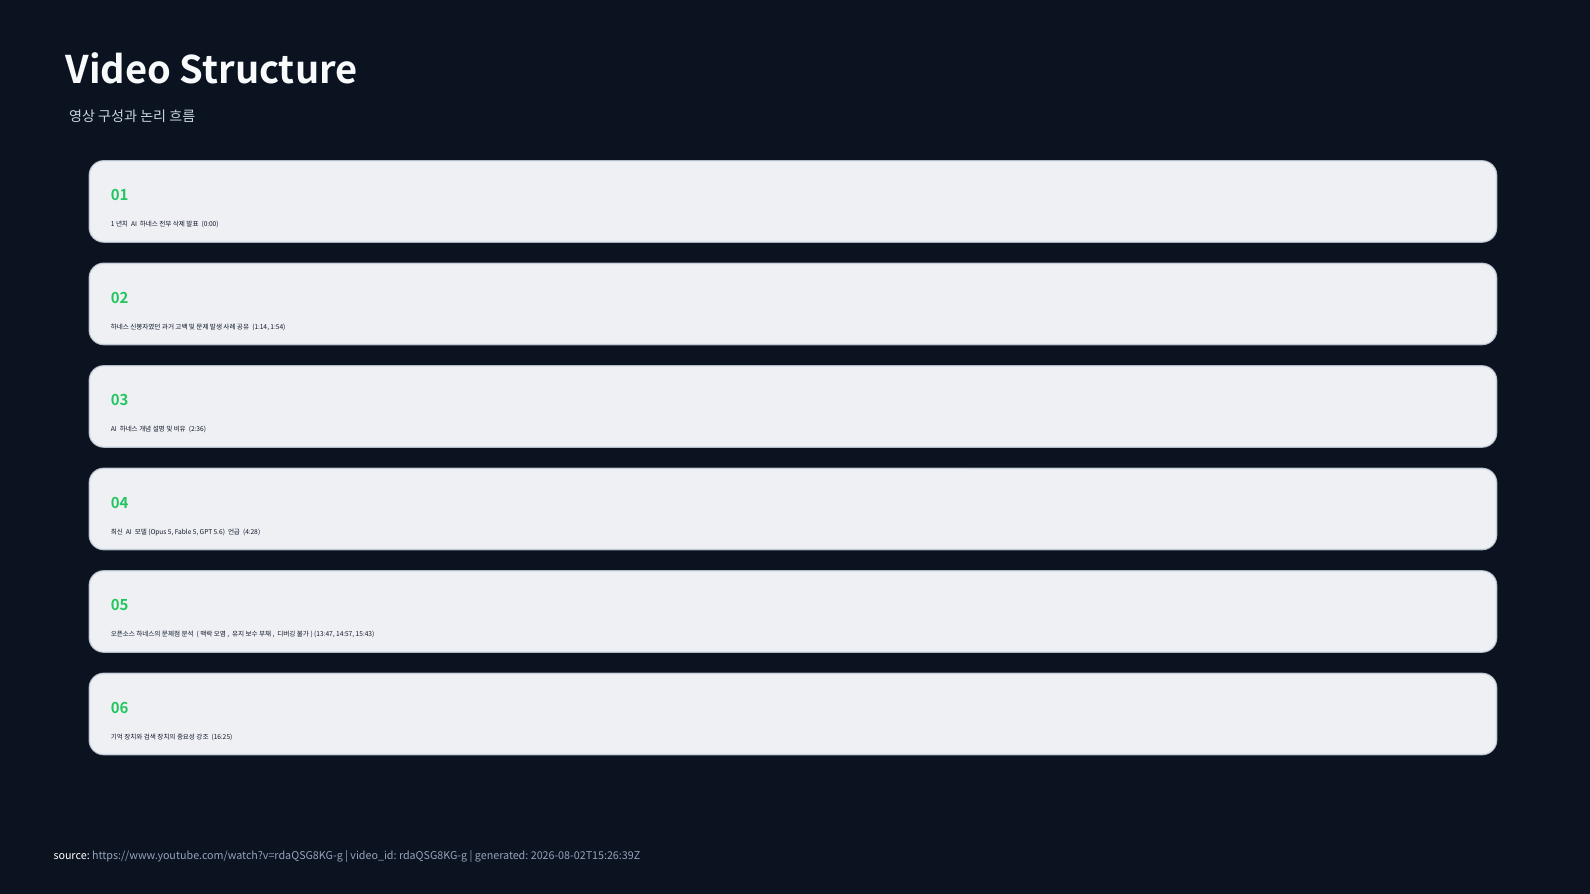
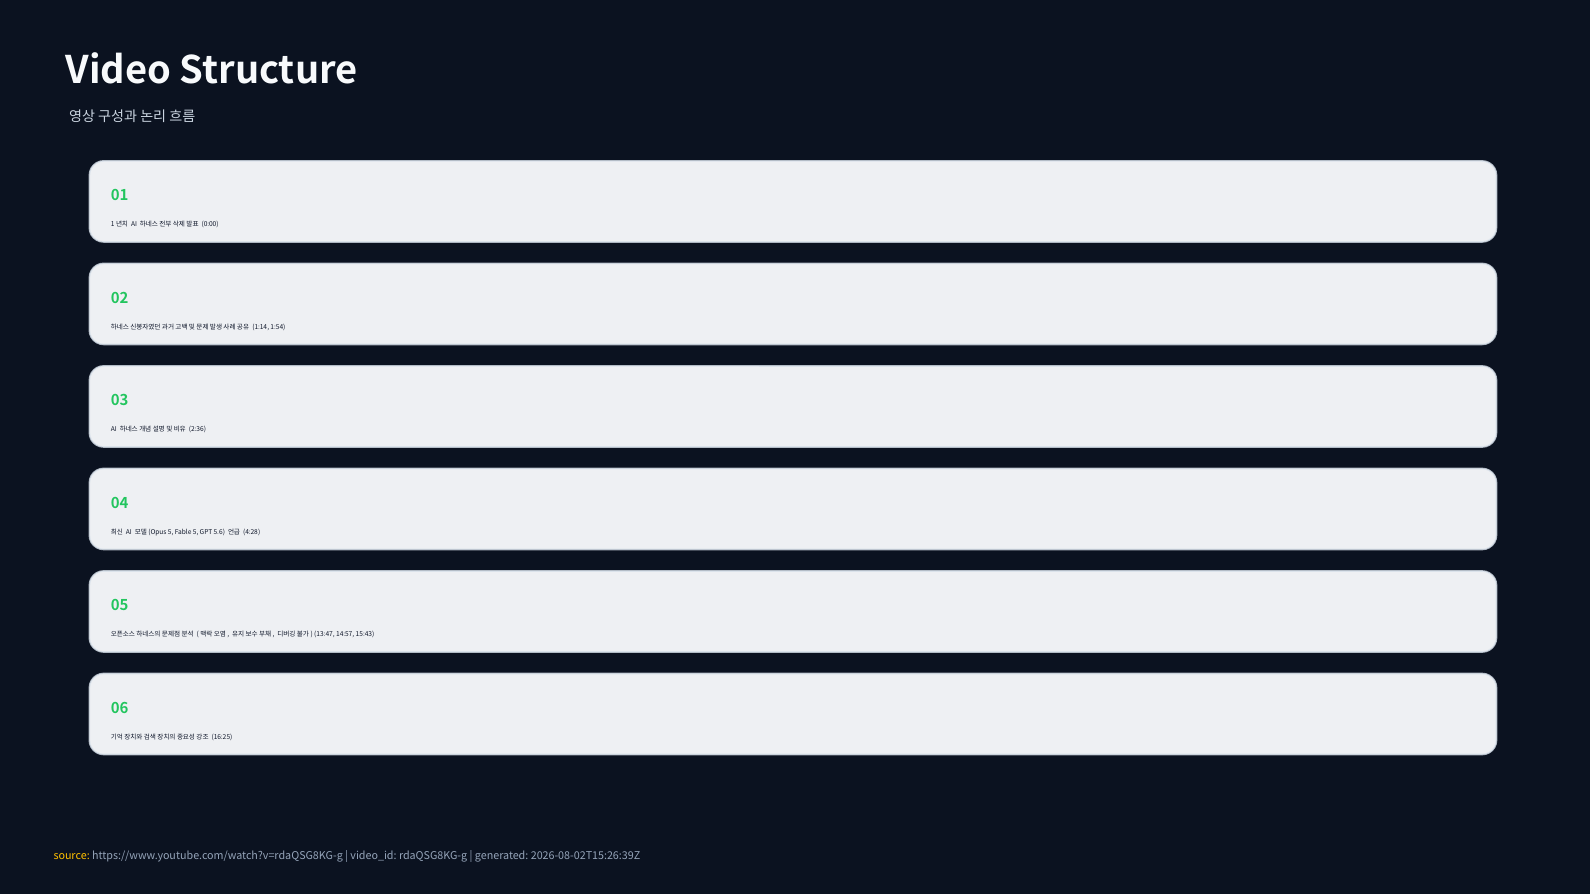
source colour: white -> yellow
